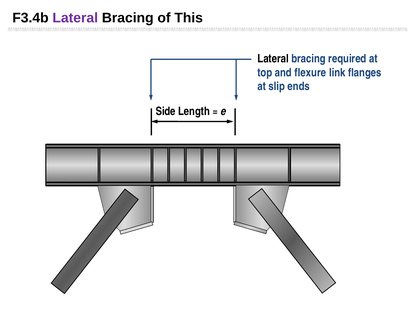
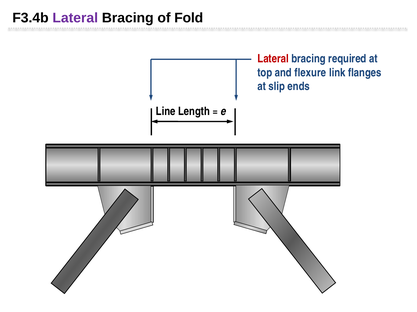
This: This -> Fold
Lateral at (273, 59) colour: black -> red
Side: Side -> Line
